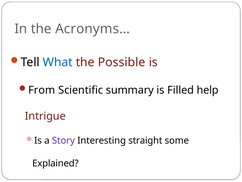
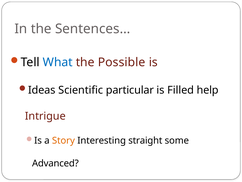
Acronyms…: Acronyms… -> Sentences…
From: From -> Ideas
summary: summary -> particular
Story colour: purple -> orange
Explained: Explained -> Advanced
